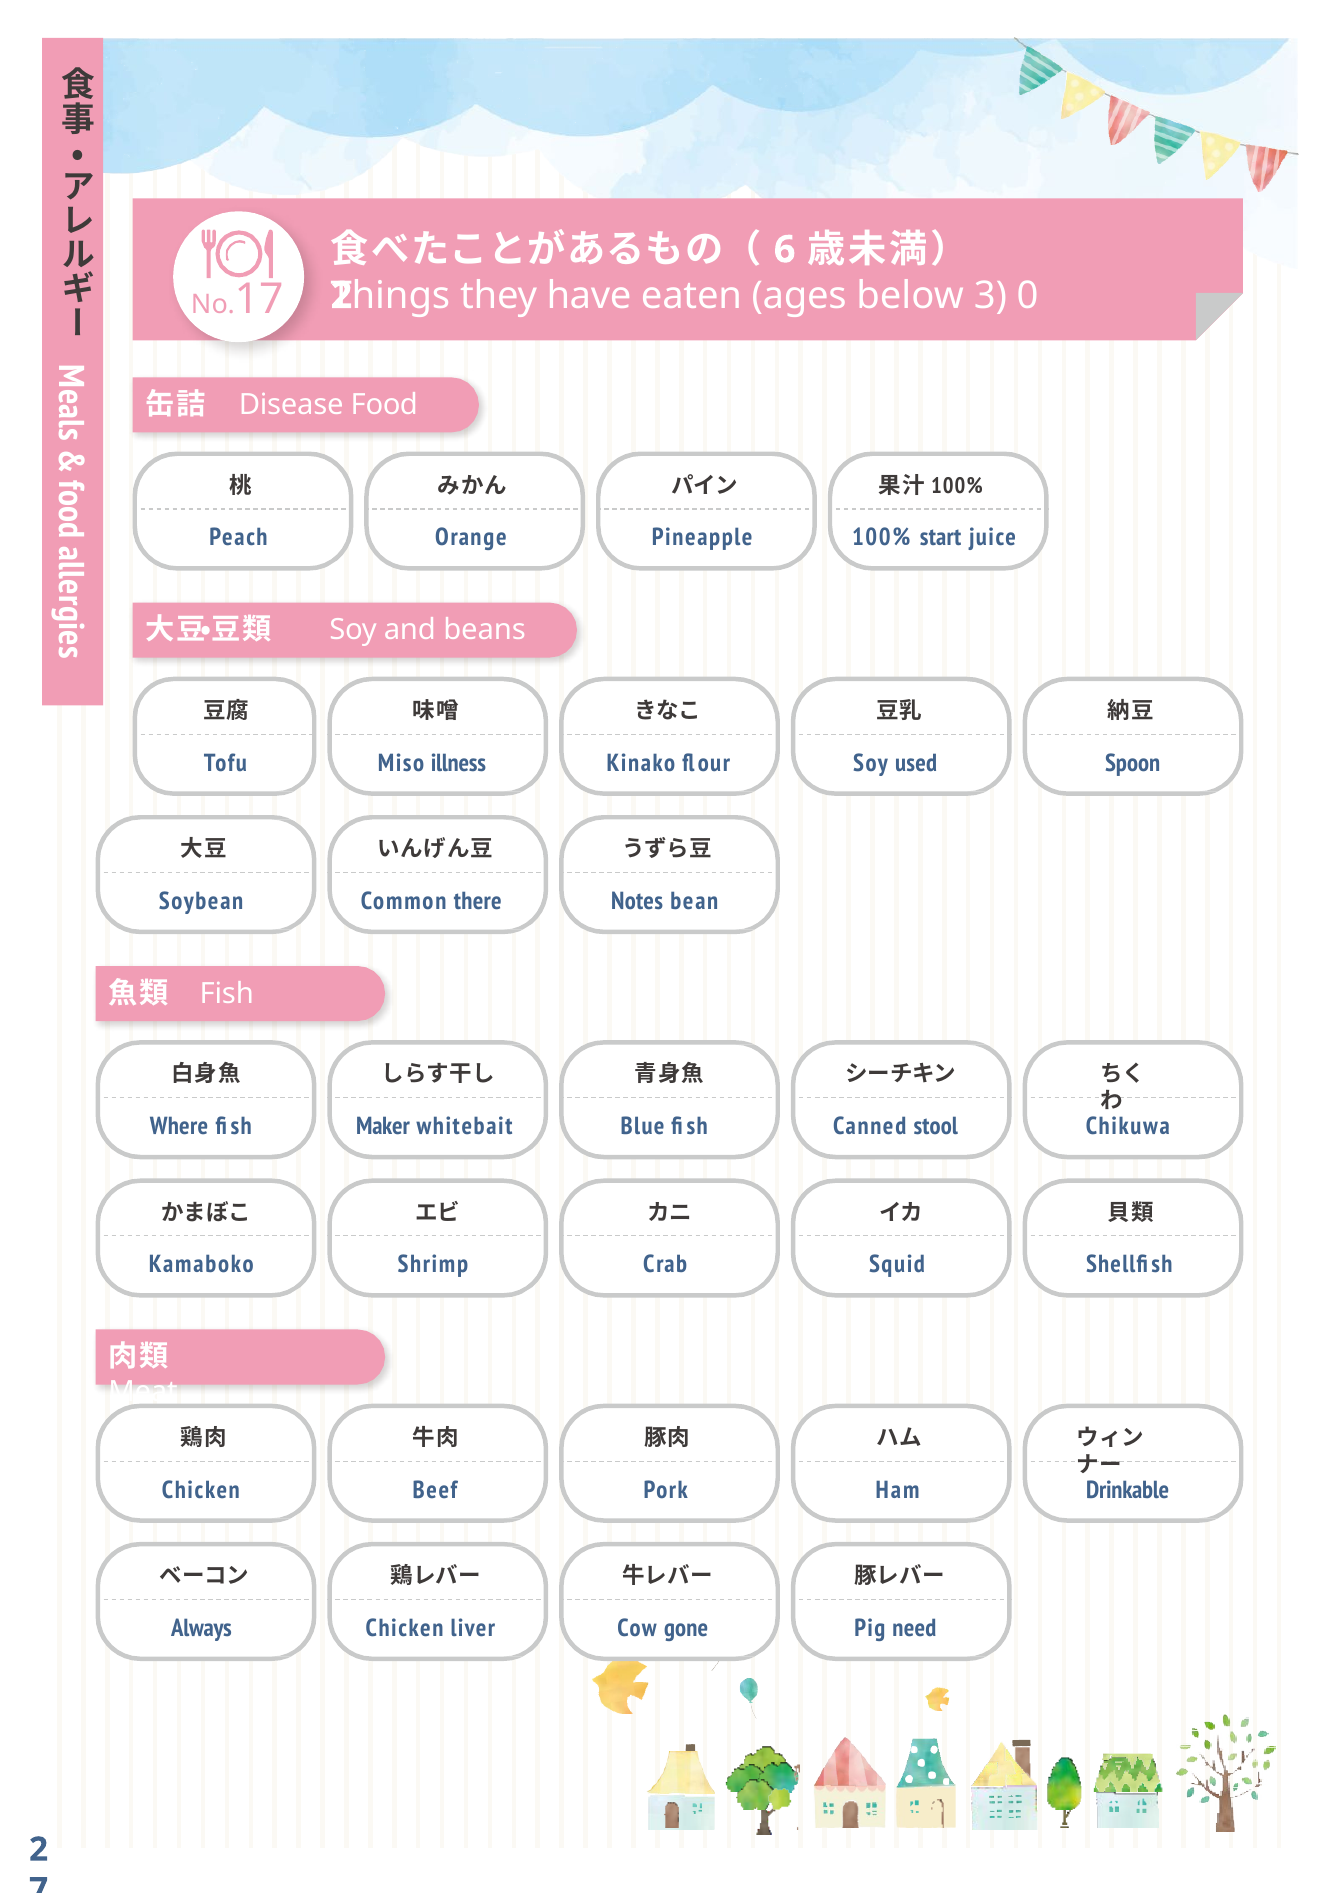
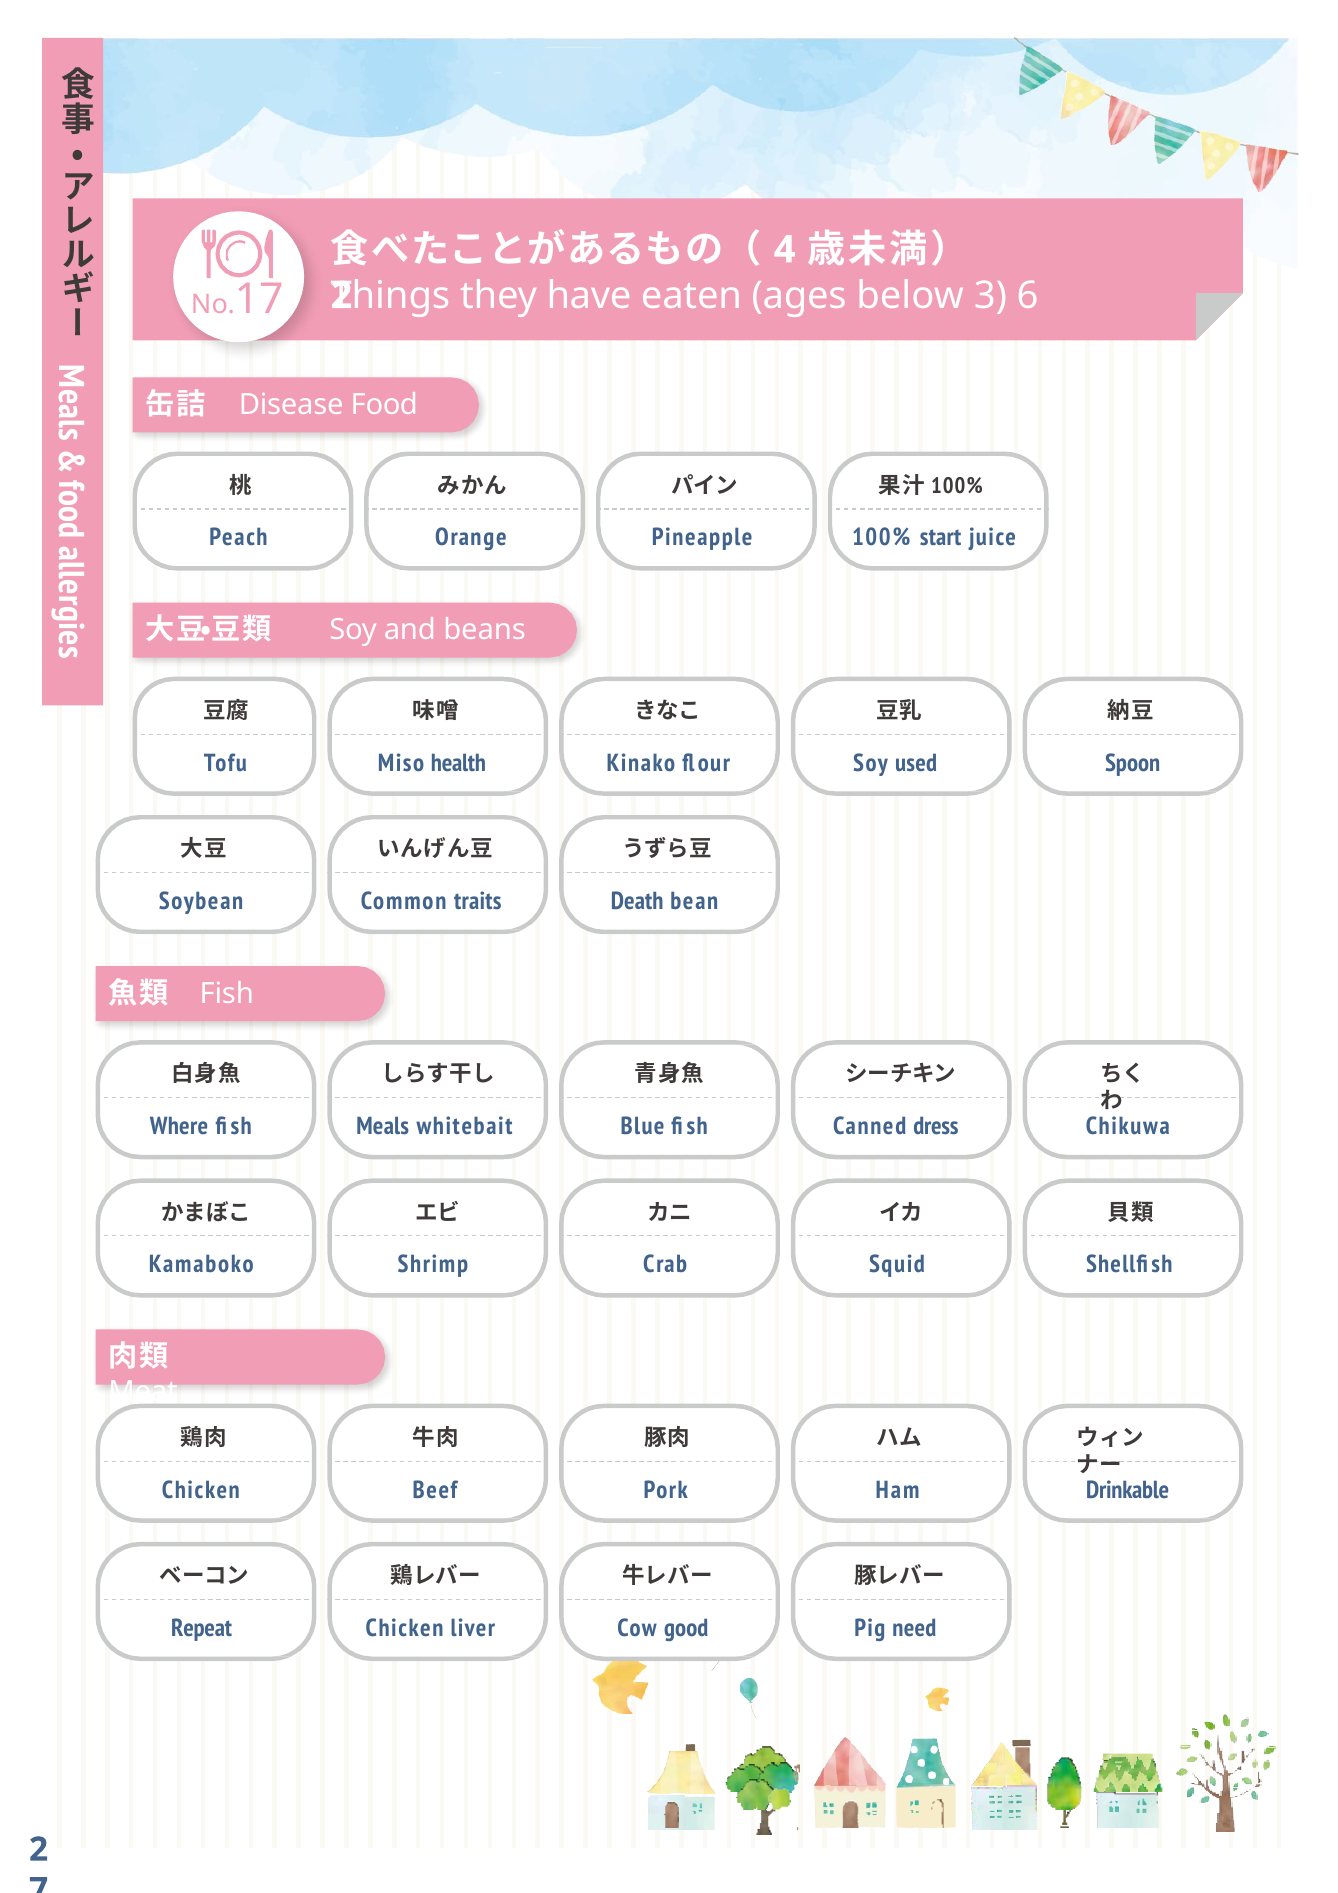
6: 6 -> 4
0: 0 -> 6
illness: illness -> health
there: there -> traits
Notes: Notes -> Death
Maker: Maker -> Meals
stool: stool -> dress
Always: Always -> Repeat
gone: gone -> good
